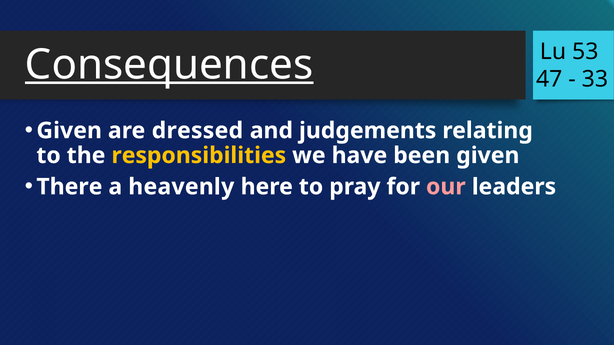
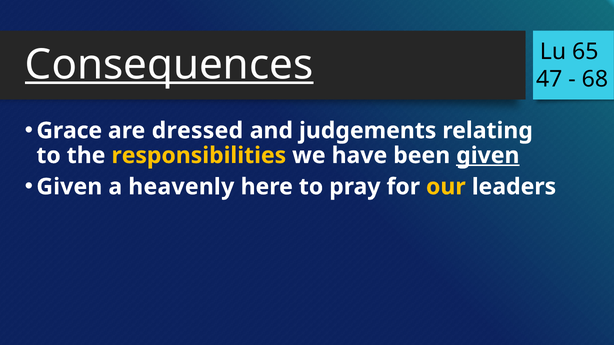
53: 53 -> 65
33: 33 -> 68
Given at (69, 131): Given -> Grace
given at (488, 156) underline: none -> present
There at (69, 187): There -> Given
our colour: pink -> yellow
